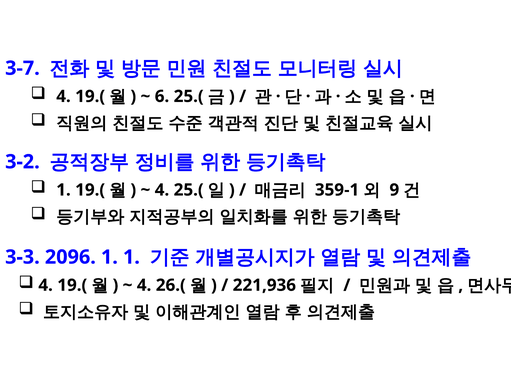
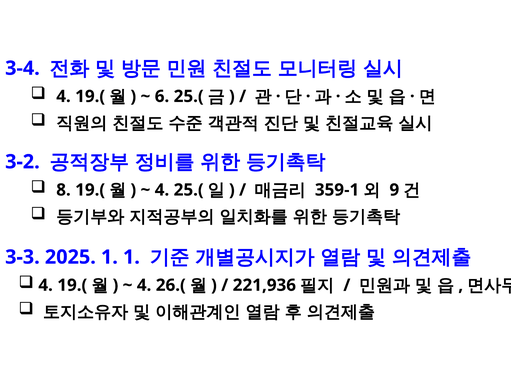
3-7: 3-7 -> 3-4
1 at (63, 190): 1 -> 8
2096: 2096 -> 2025
